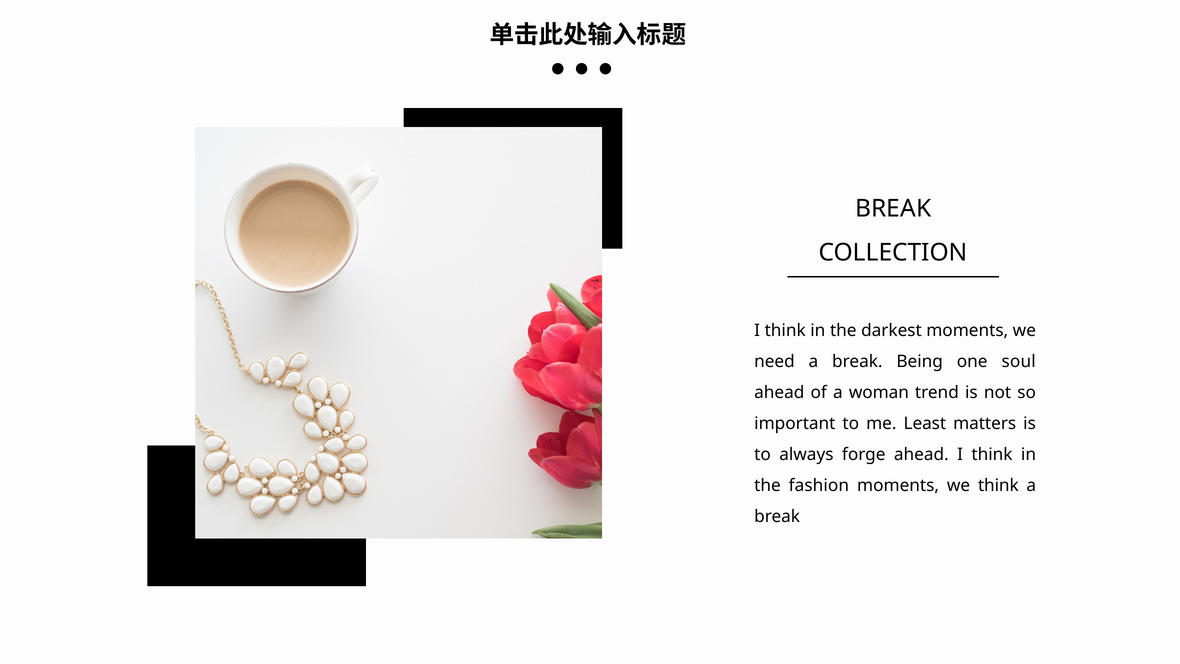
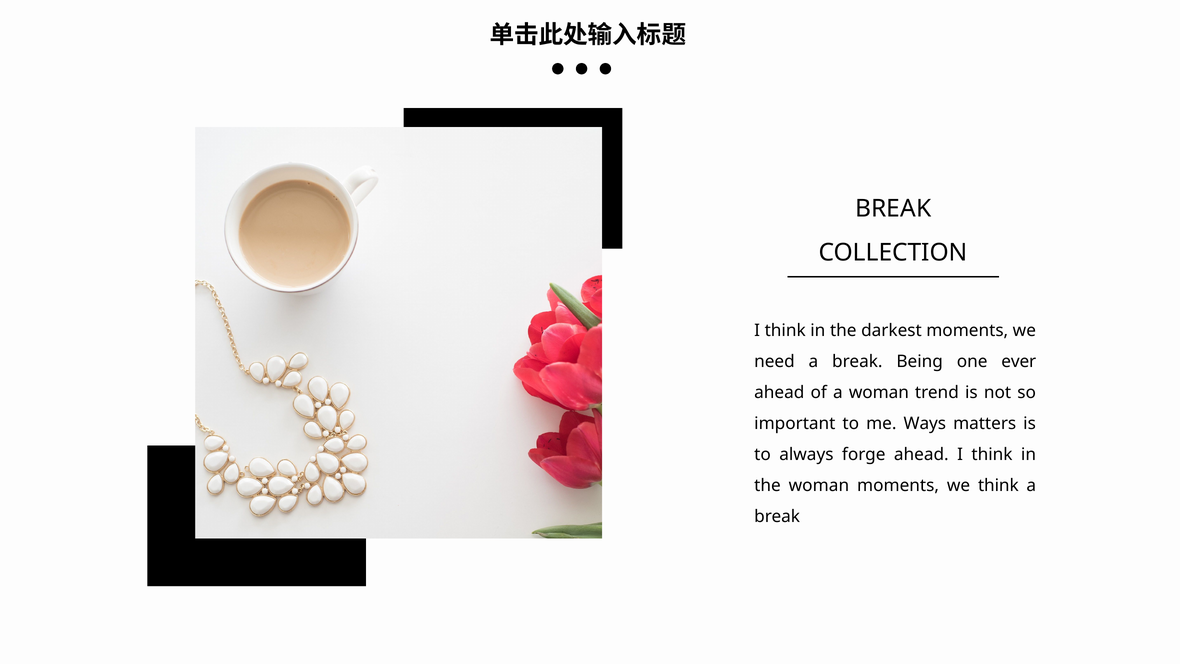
soul: soul -> ever
Least: Least -> Ways
the fashion: fashion -> woman
